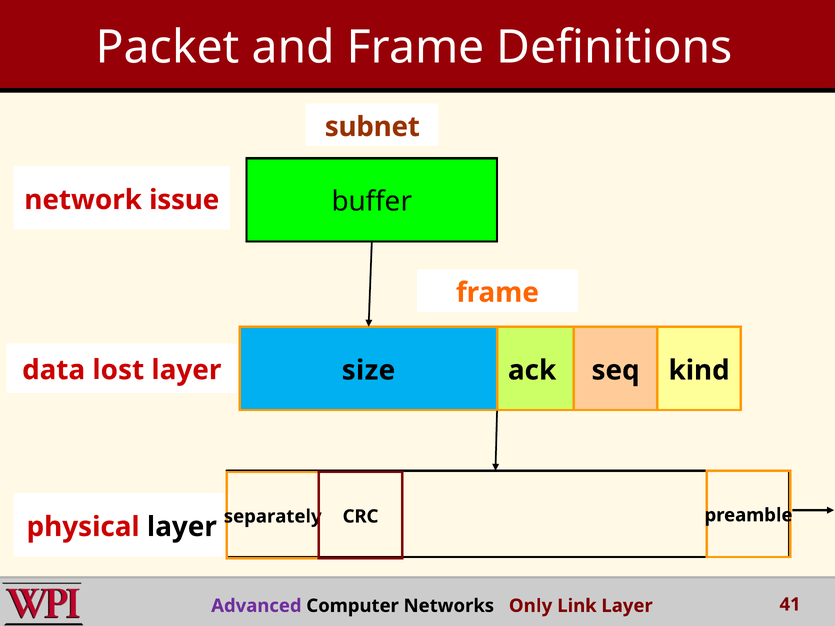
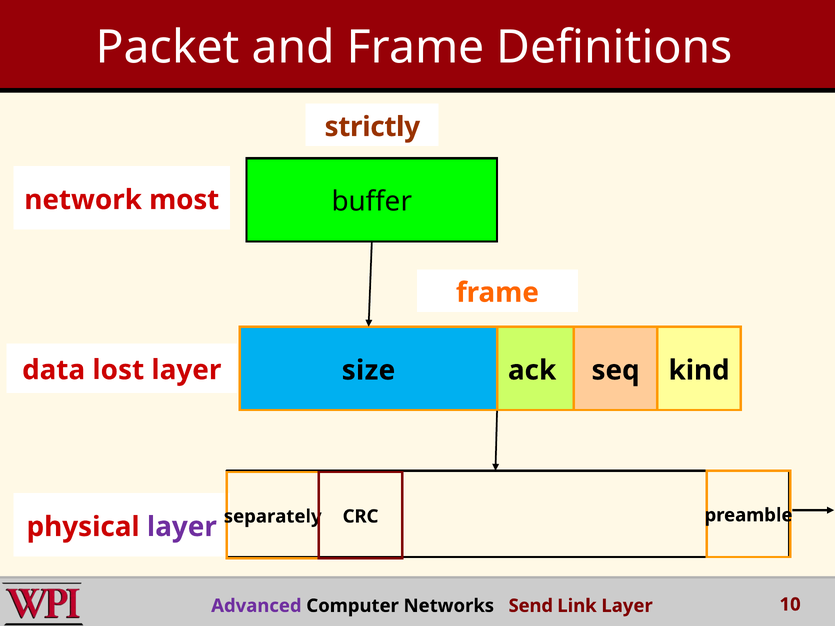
subnet: subnet -> strictly
issue: issue -> most
layer at (182, 527) colour: black -> purple
Only: Only -> Send
41: 41 -> 10
